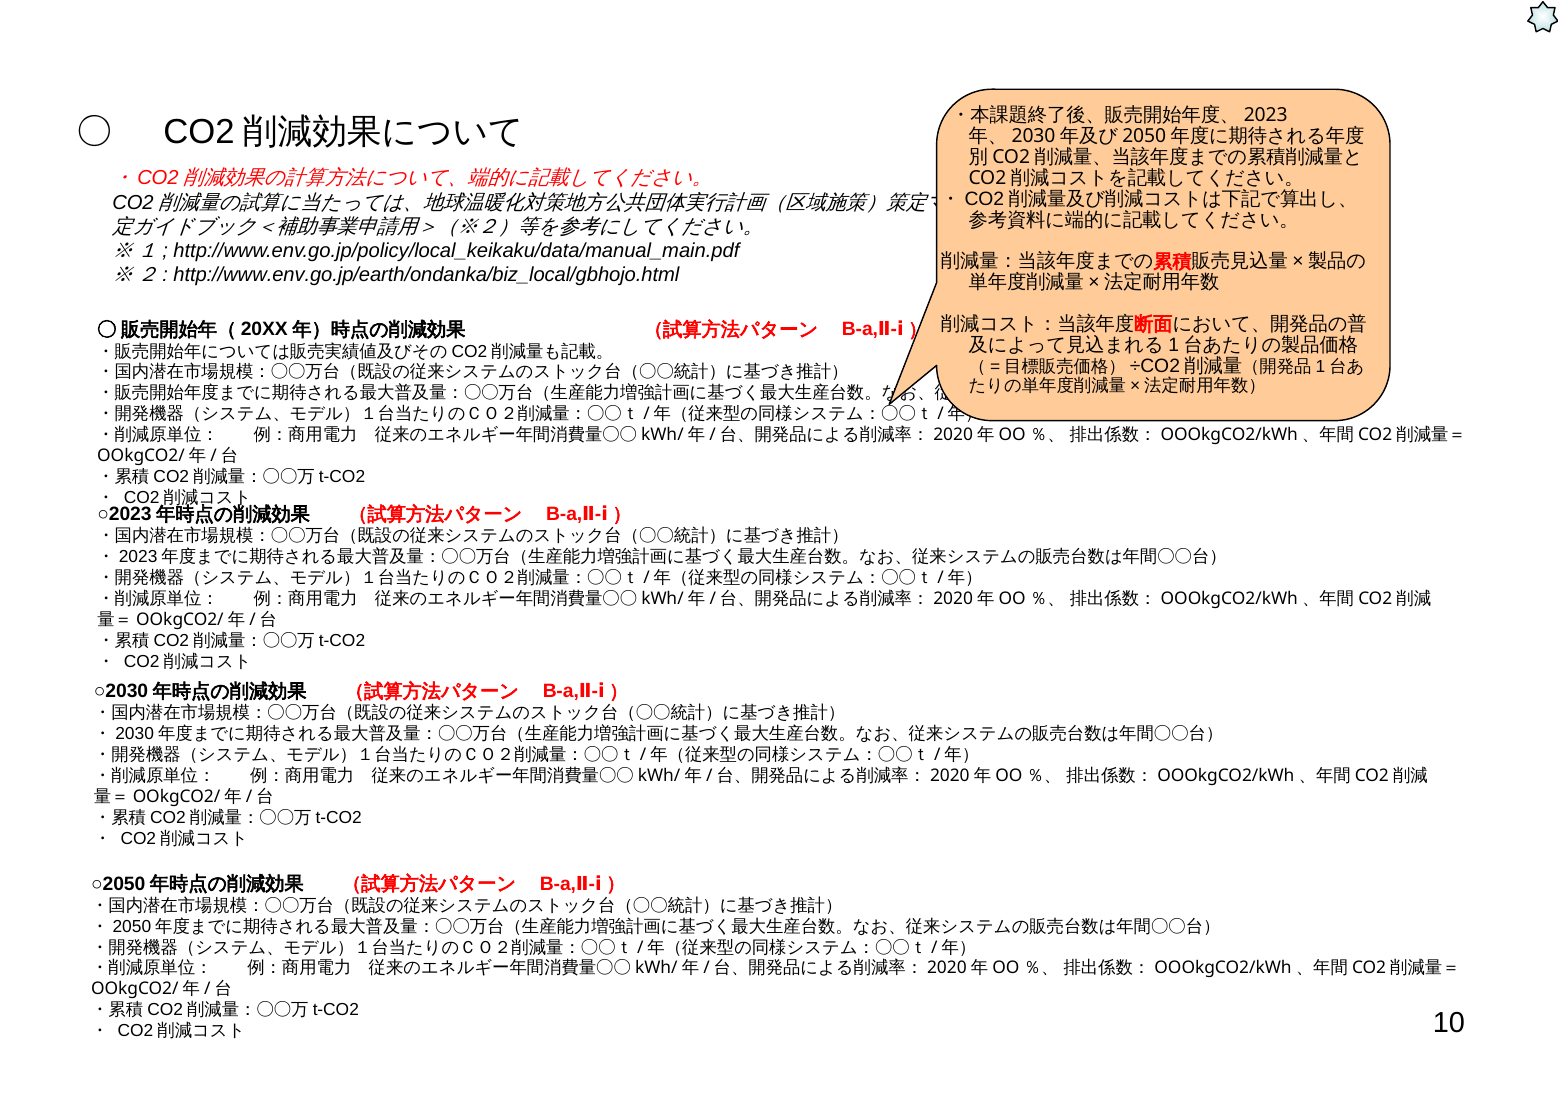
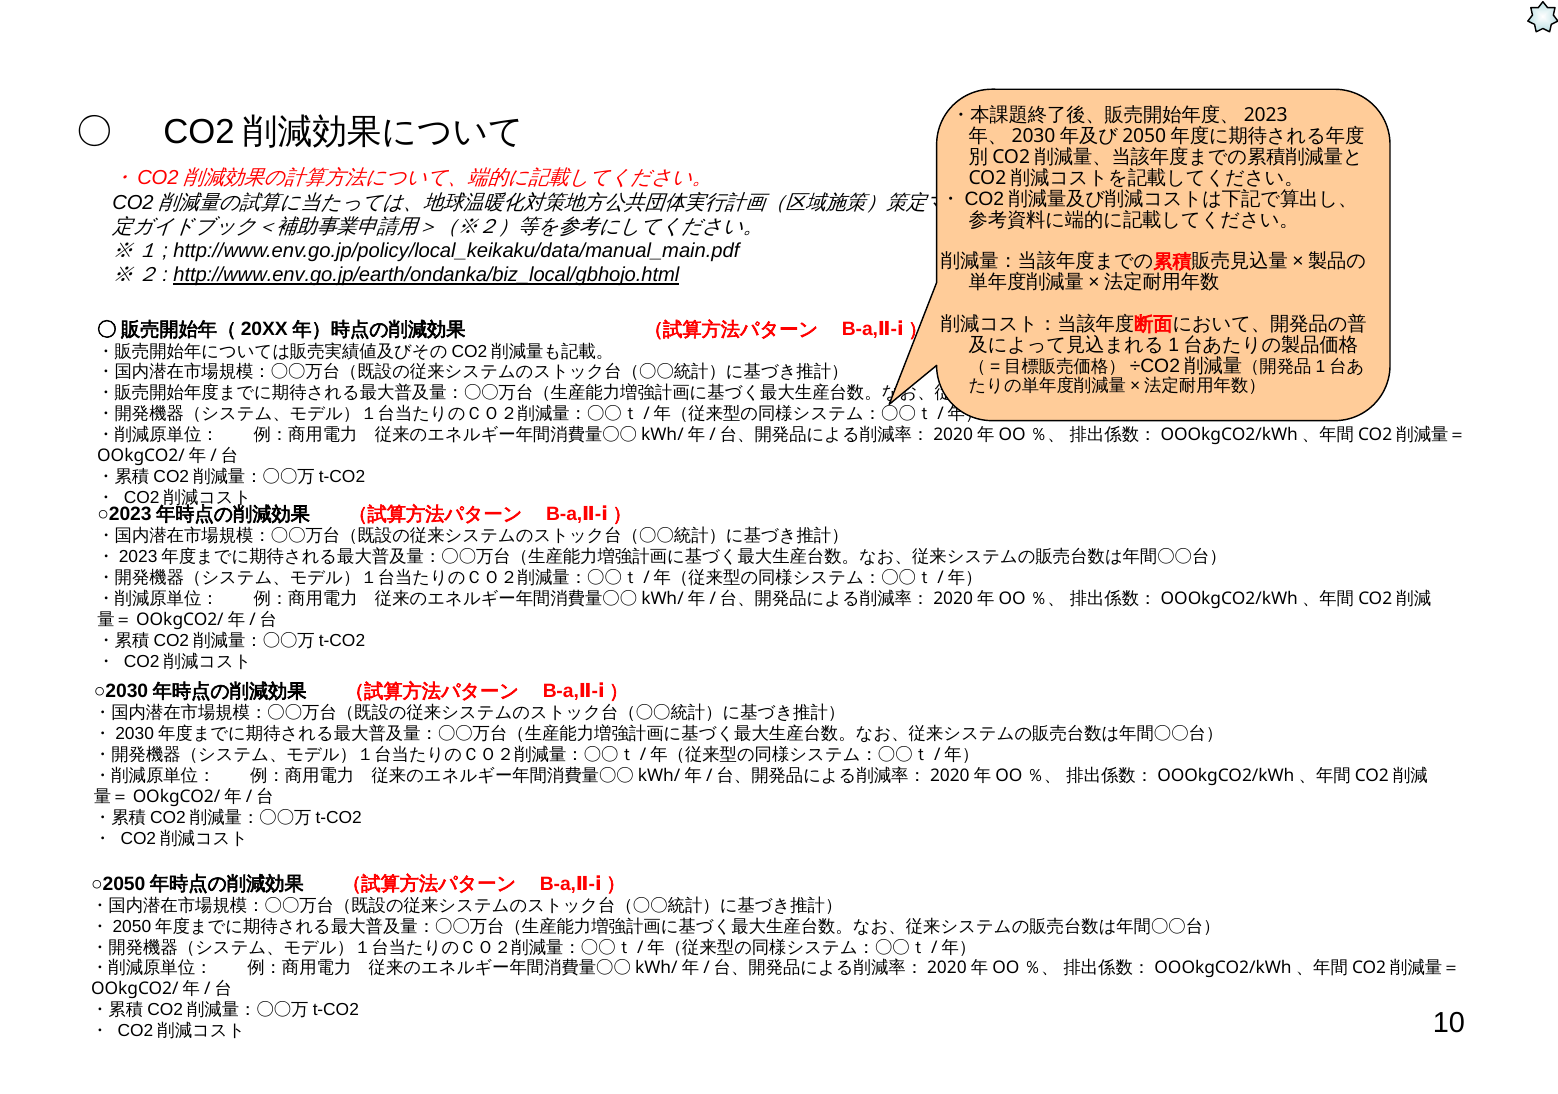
http://www.env.go.jp/earth/ondanka/biz_local/gbhojo.html underline: none -> present
